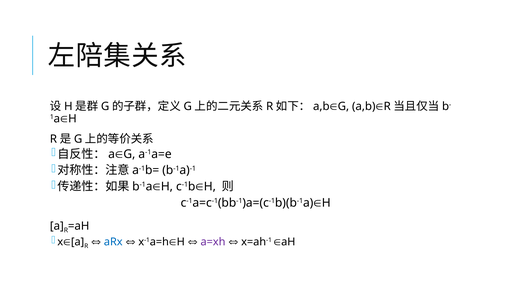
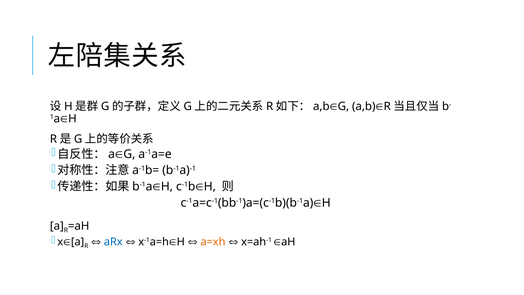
a=xh colour: purple -> orange
